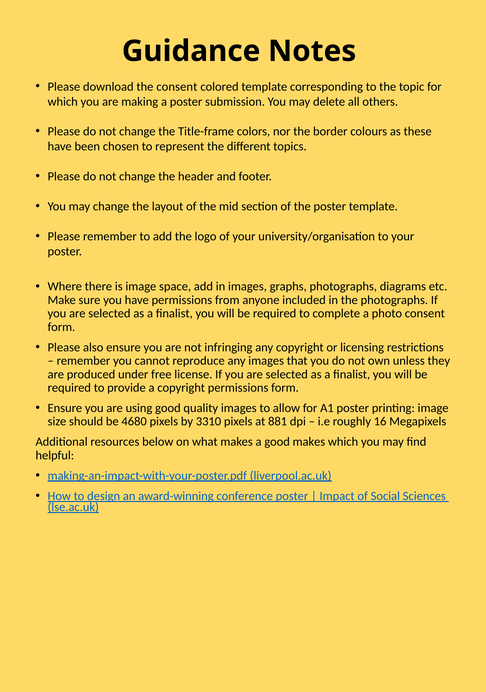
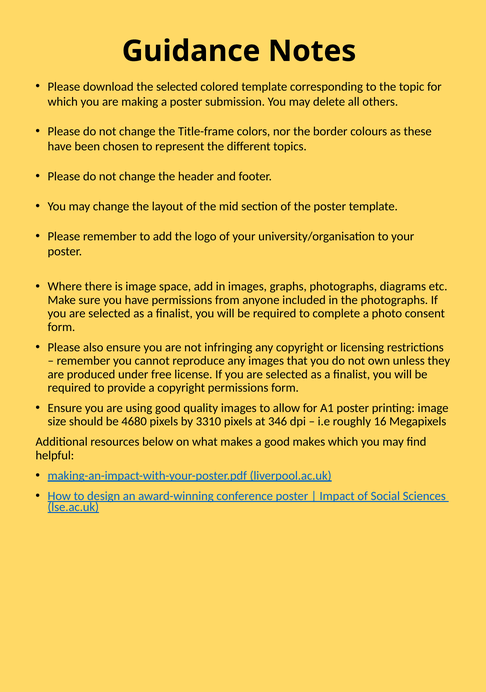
the consent: consent -> selected
881: 881 -> 346
